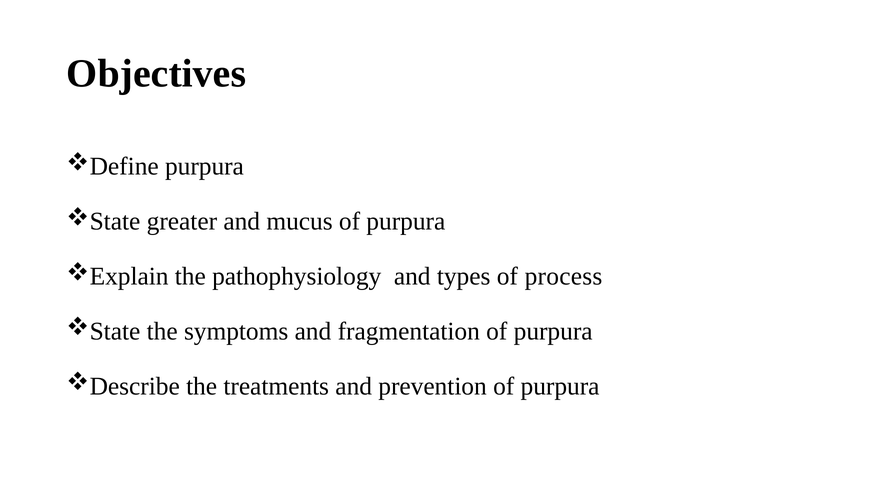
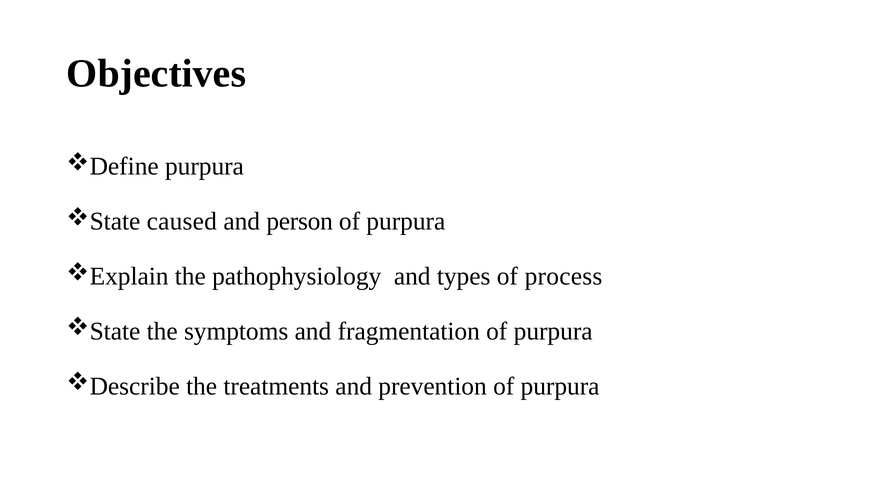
greater: greater -> caused
mucus: mucus -> person
